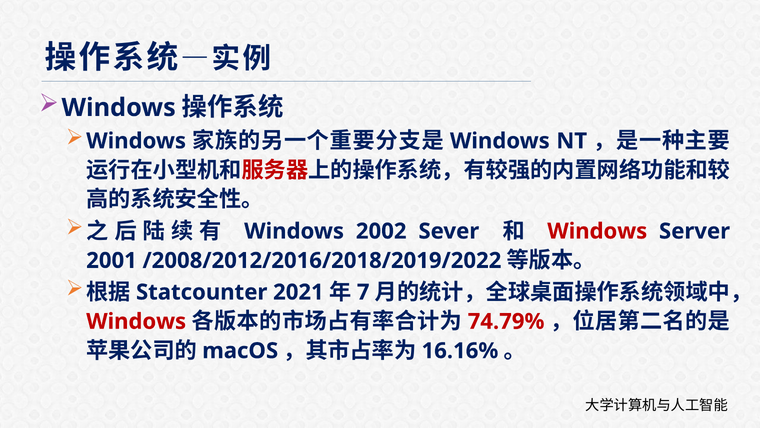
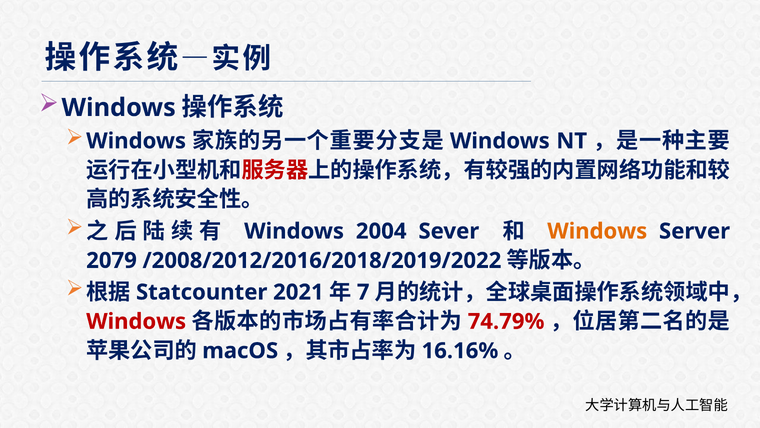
2002: 2002 -> 2004
Windows at (597, 231) colour: red -> orange
2001: 2001 -> 2079
